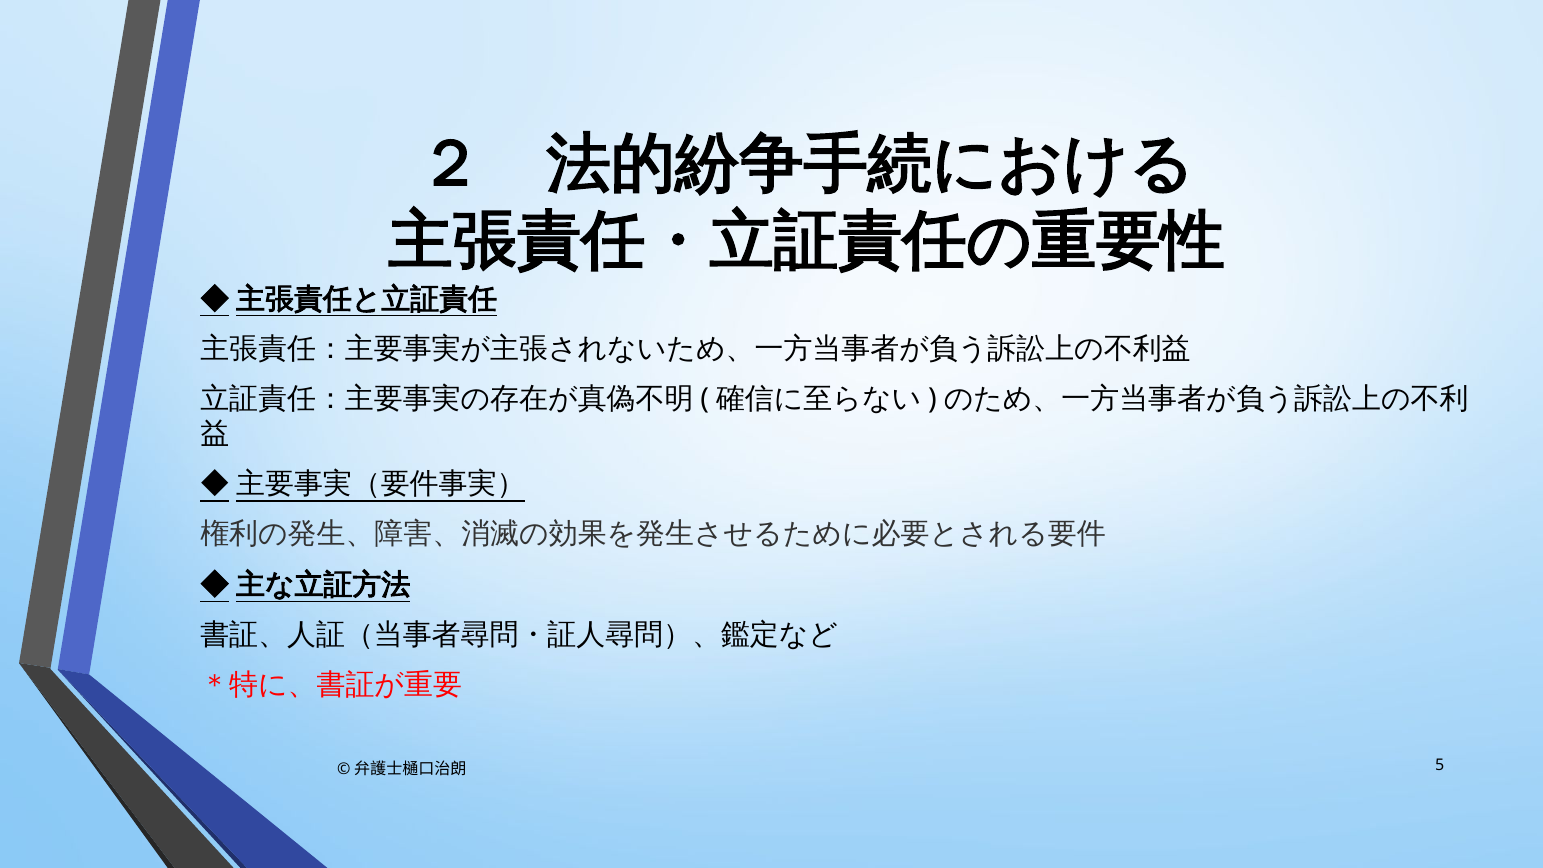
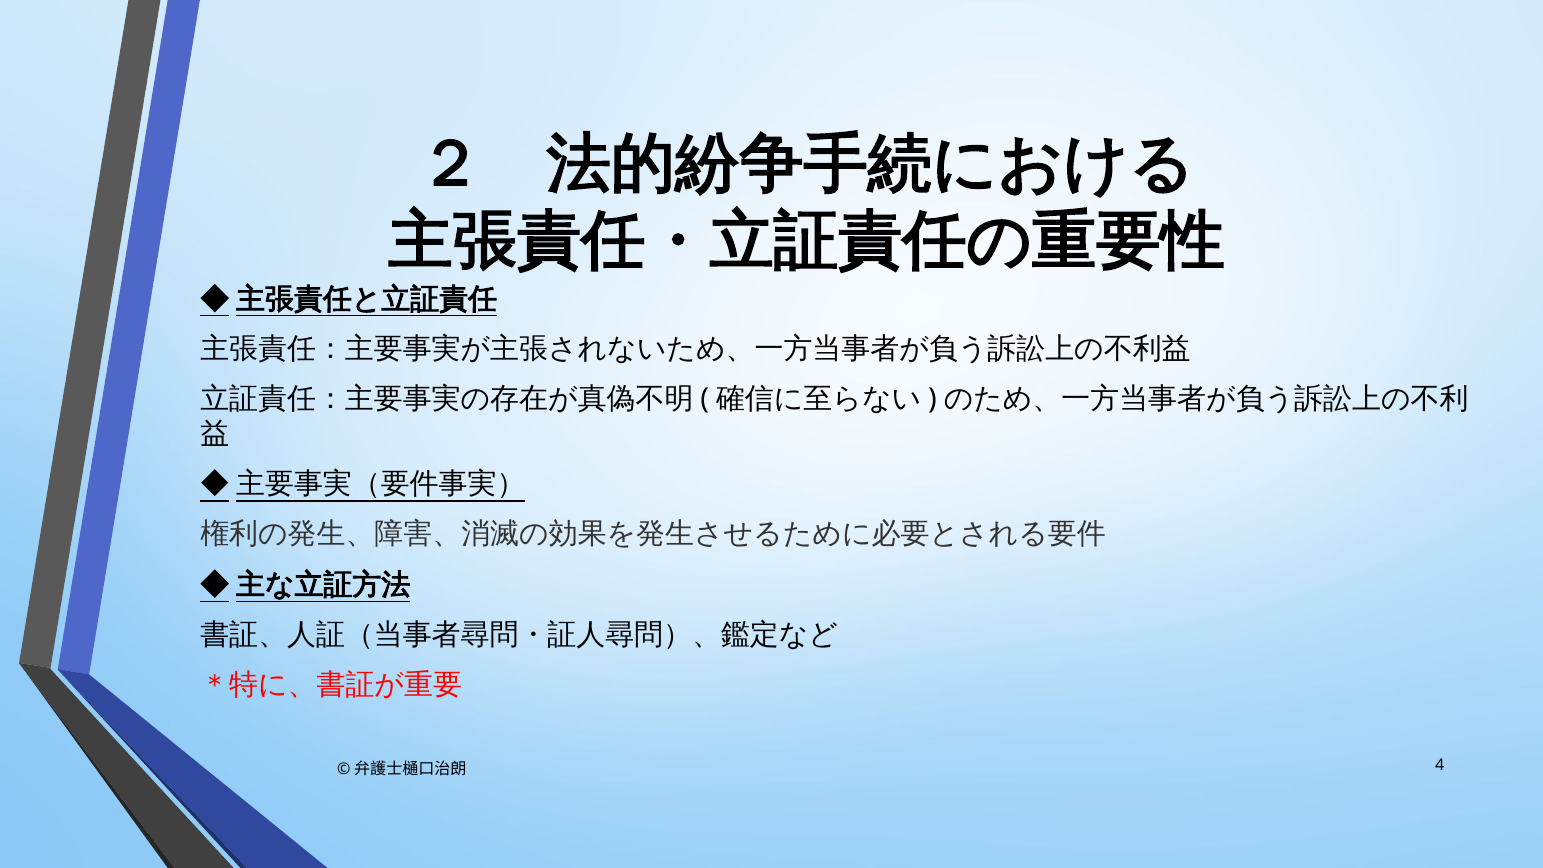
5: 5 -> 4
